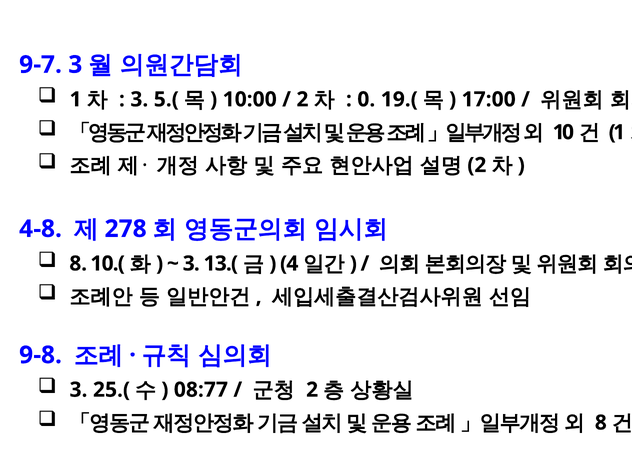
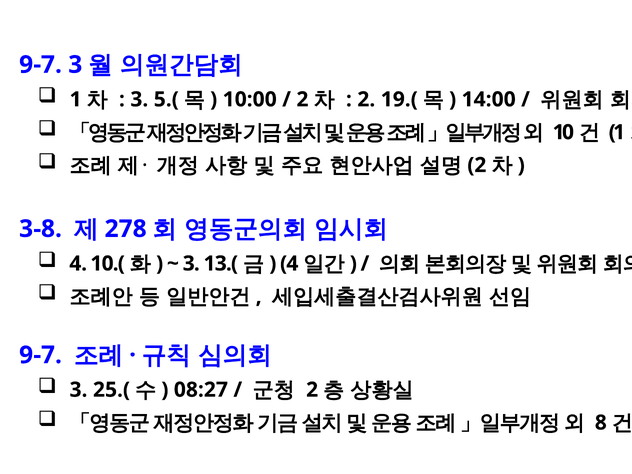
0 at (366, 99): 0 -> 2
17:00: 17:00 -> 14:00
4-8: 4-8 -> 3-8
8 at (78, 264): 8 -> 4
9-8 at (41, 355): 9-8 -> 9-7
08:77: 08:77 -> 08:27
